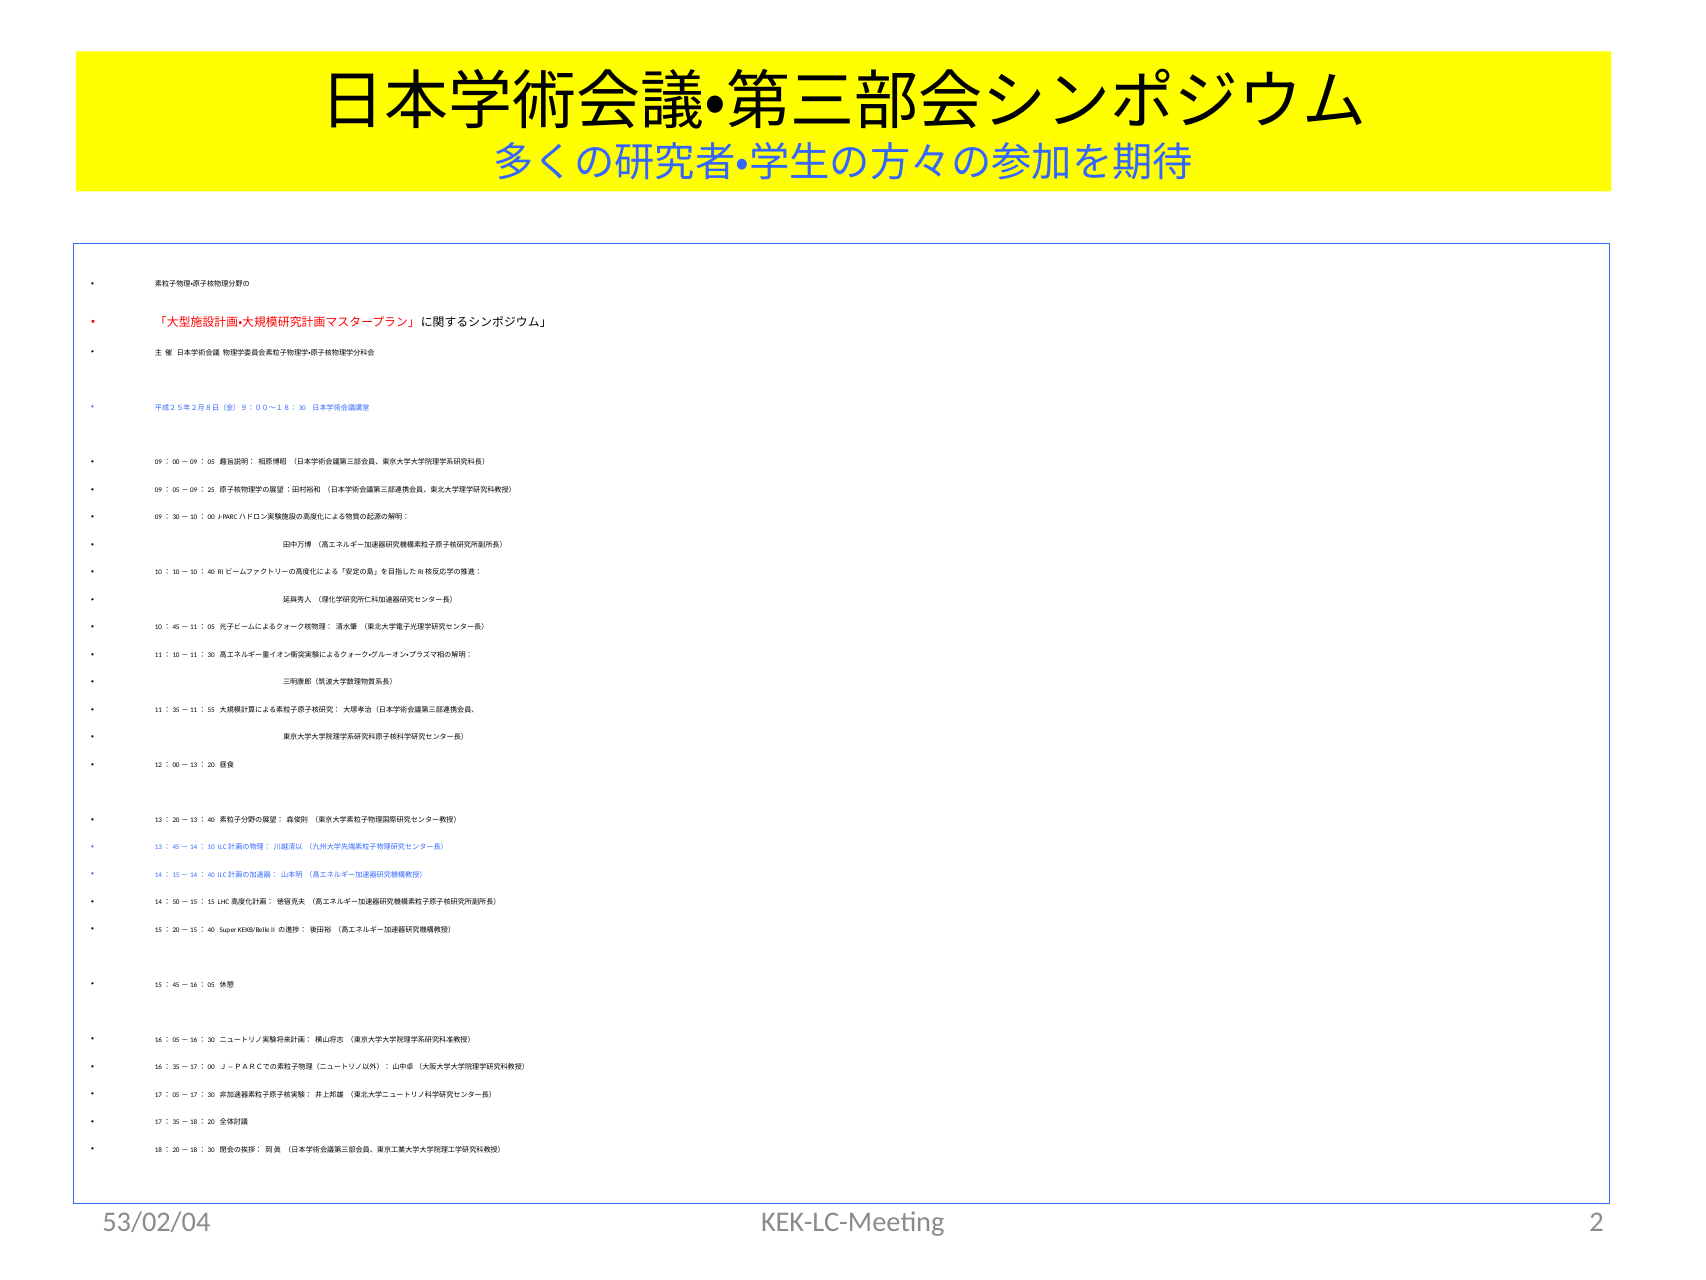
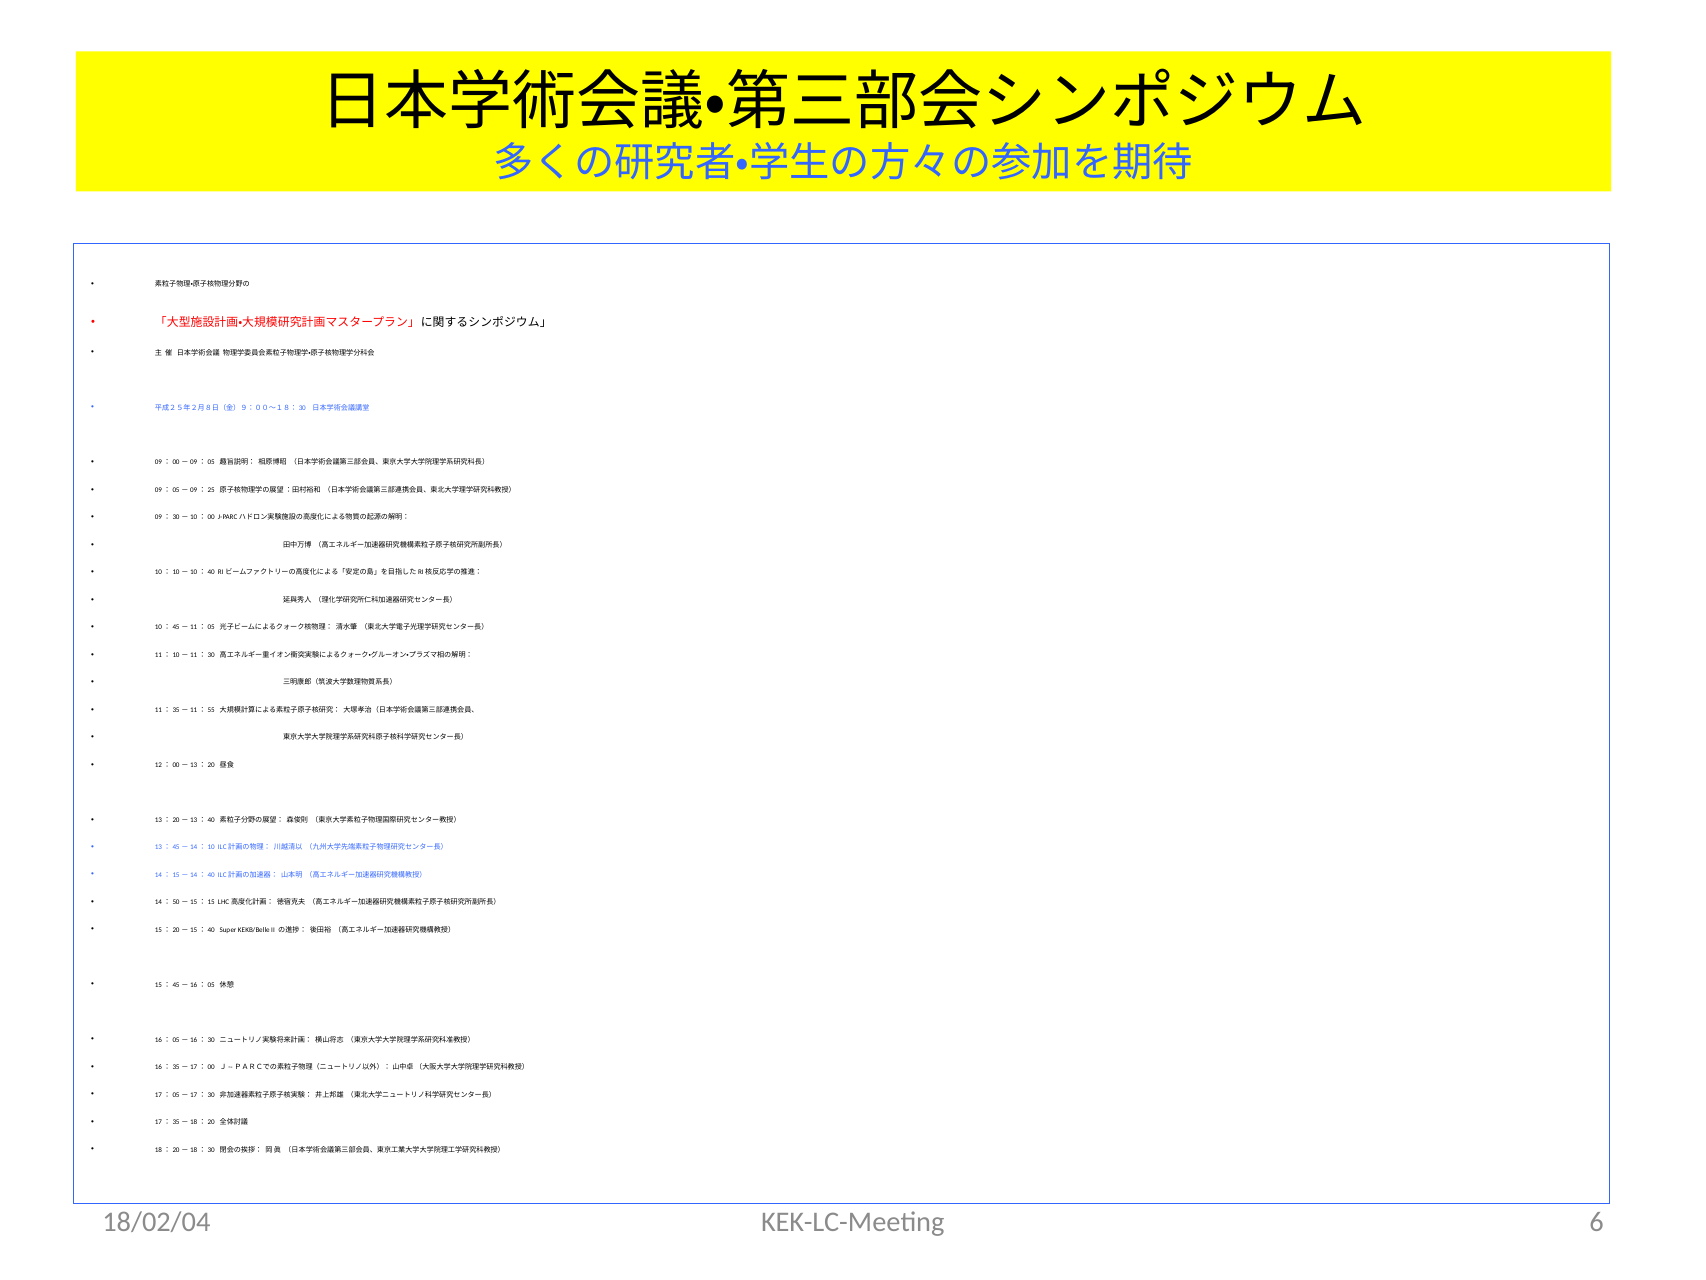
53/02/04: 53/02/04 -> 18/02/04
2: 2 -> 6
